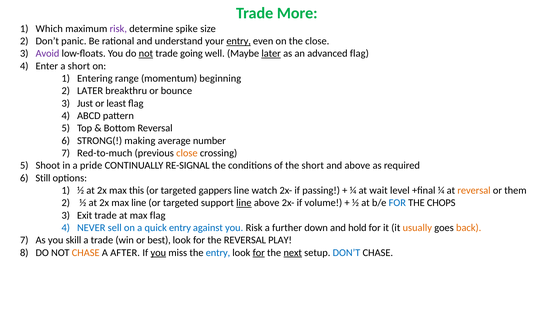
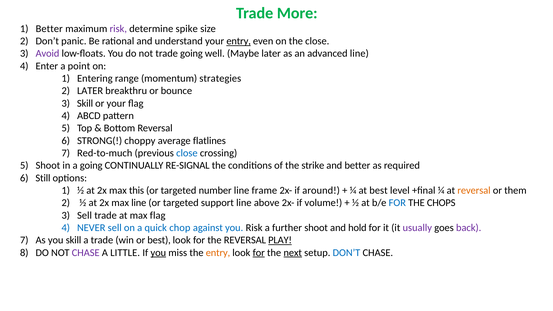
Which at (49, 29): Which -> Better
not at (146, 54) underline: present -> none
later at (271, 54) underline: present -> none
advanced flag: flag -> line
a short: short -> point
beginning: beginning -> strategies
Just at (85, 103): Just -> Skill
or least: least -> your
making: making -> choppy
number: number -> flatlines
close at (187, 153) colour: orange -> blue
a pride: pride -> going
the short: short -> strike
and above: above -> better
gappers: gappers -> number
watch: watch -> frame
passing: passing -> around
at wait: wait -> best
line at (244, 203) underline: present -> none
Exit at (85, 215): Exit -> Sell
quick entry: entry -> chop
further down: down -> shoot
usually colour: orange -> purple
back colour: orange -> purple
PLAY underline: none -> present
CHASE at (86, 253) colour: orange -> purple
AFTER: AFTER -> LITTLE
entry at (218, 253) colour: blue -> orange
